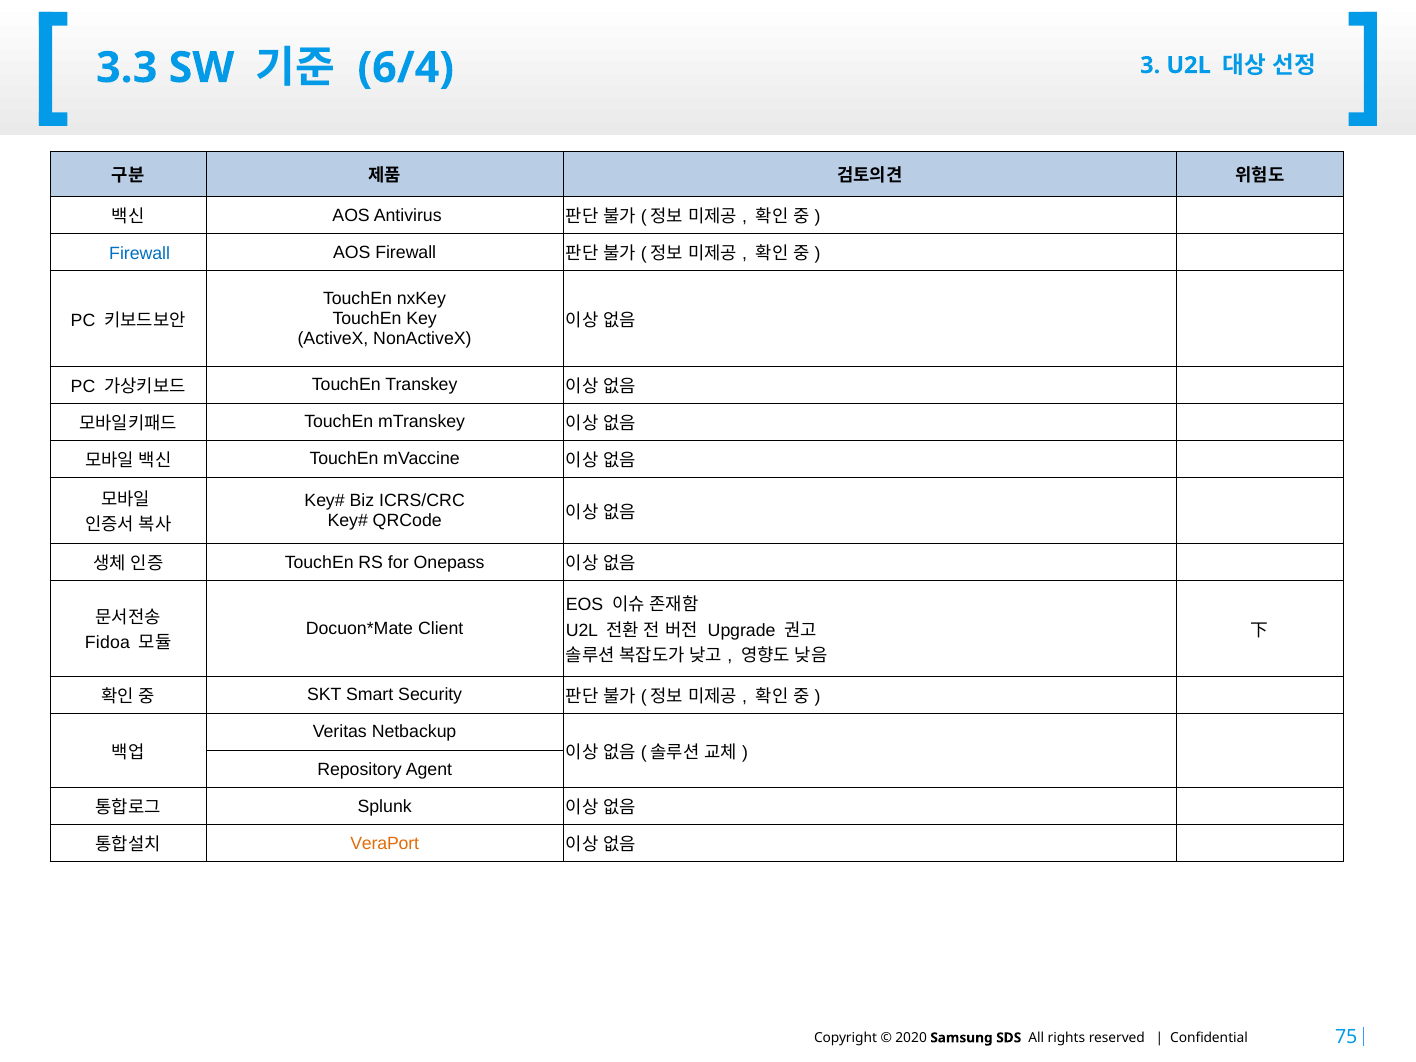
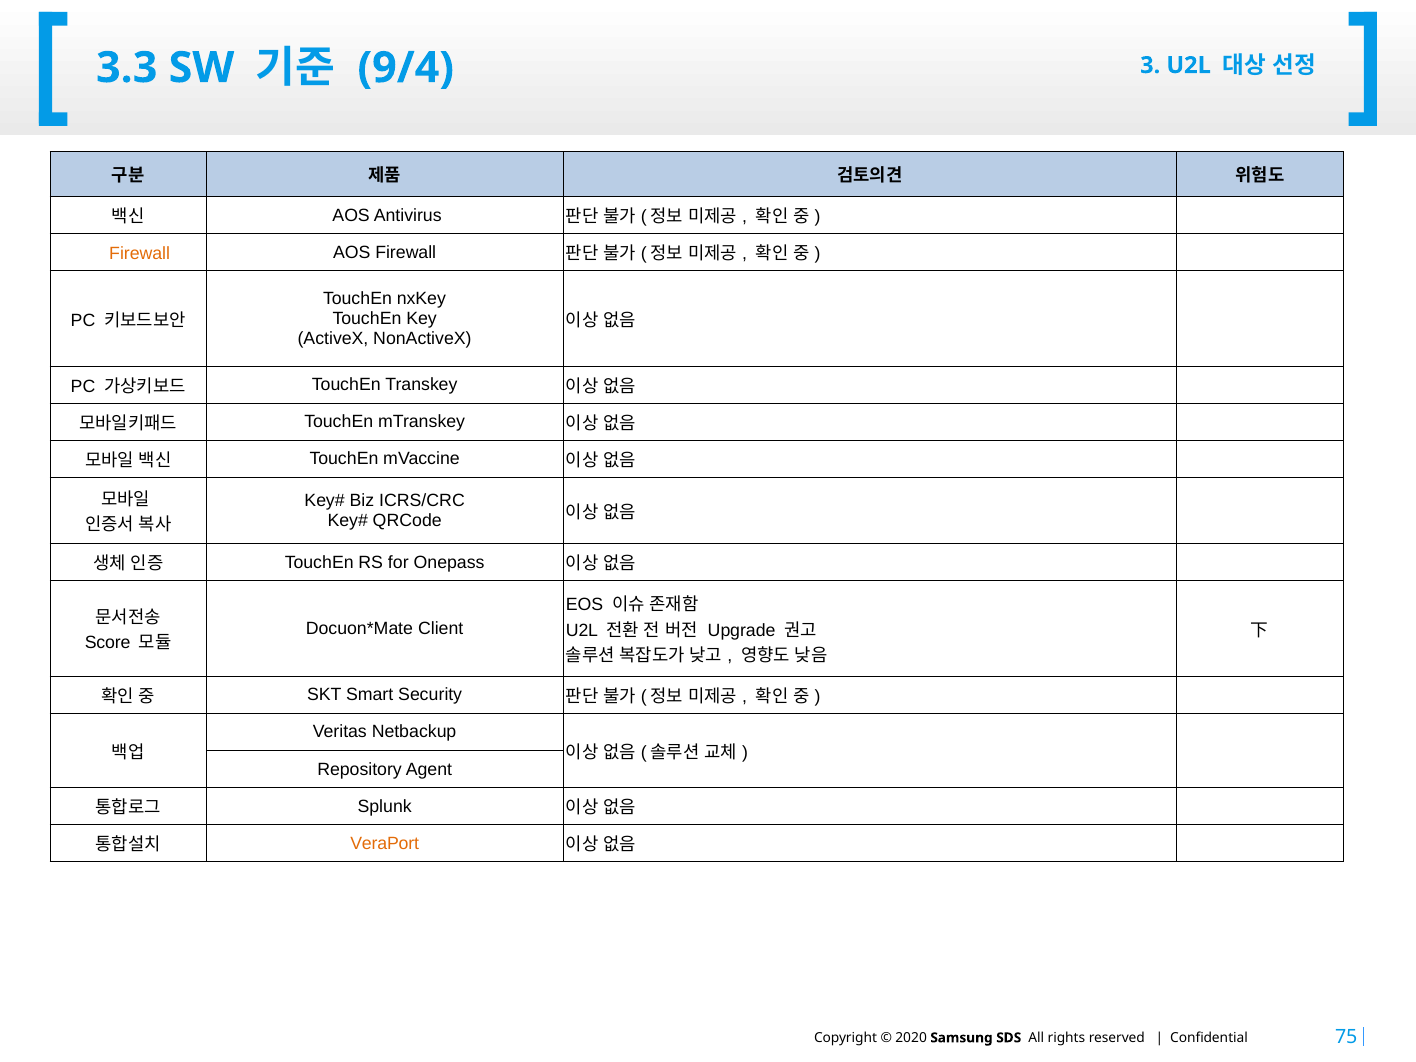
6/4: 6/4 -> 9/4
Firewall at (140, 254) colour: blue -> orange
Fidoa: Fidoa -> Score
